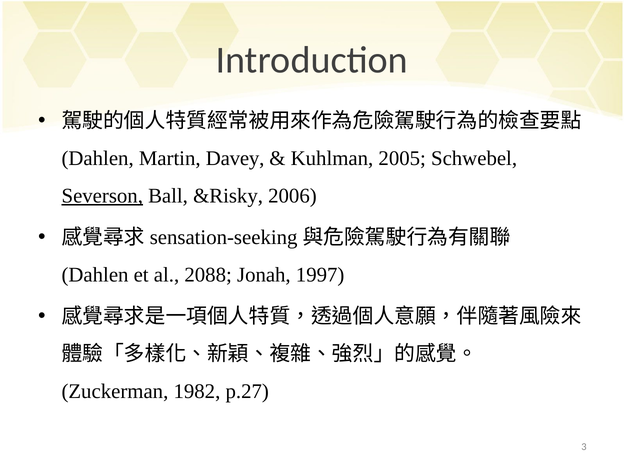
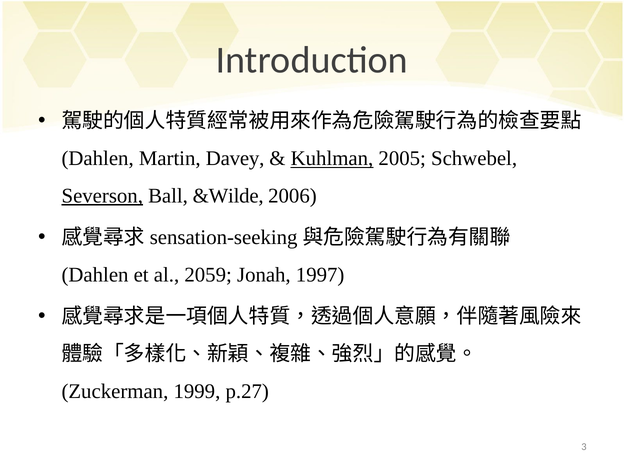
Kuhlman underline: none -> present
&Risky: &Risky -> &Wilde
2088: 2088 -> 2059
1982: 1982 -> 1999
